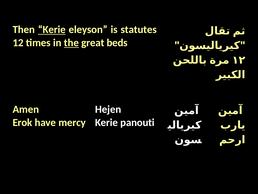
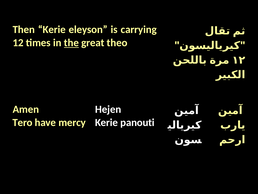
Kerie at (52, 30) underline: present -> none
statutes: statutes -> carrying
beds: beds -> theo
Erok: Erok -> Tero
